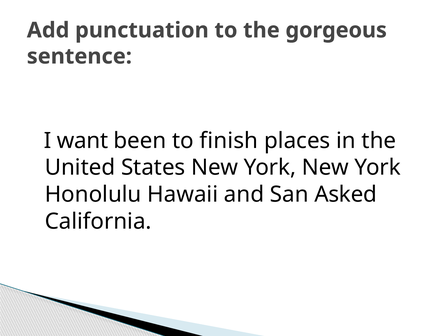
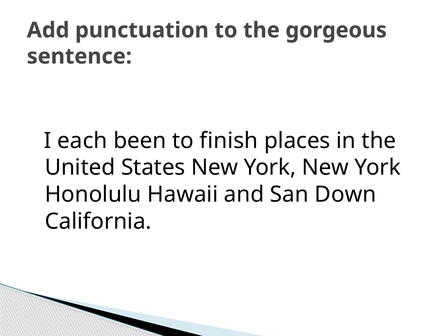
want: want -> each
Asked: Asked -> Down
